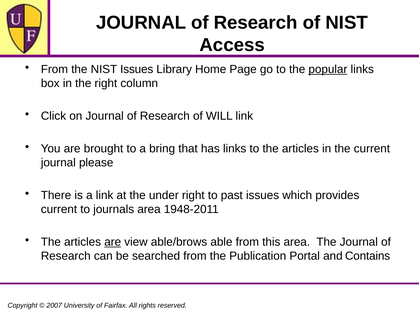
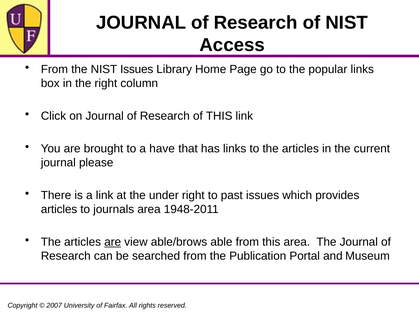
popular underline: present -> none
of WILL: WILL -> THIS
bring: bring -> have
current at (59, 209): current -> articles
Contains: Contains -> Museum
